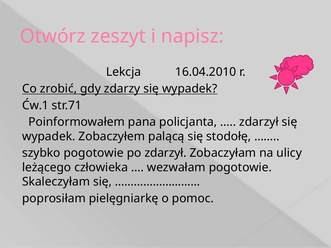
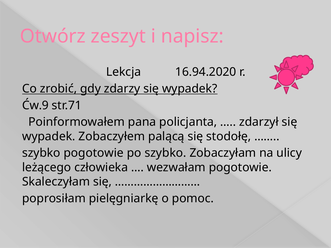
16.04.2010: 16.04.2010 -> 16.94.2020
Ćw.1: Ćw.1 -> Ćw.9
po zdarzył: zdarzył -> szybko
